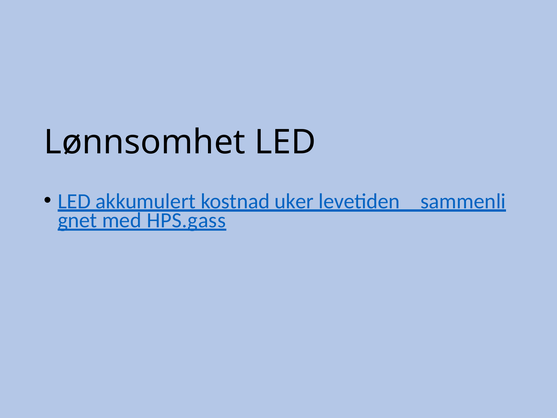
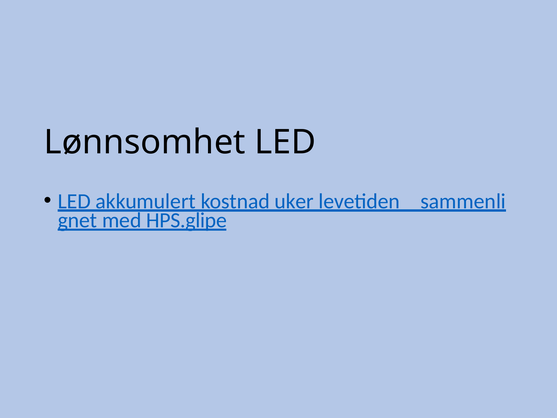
HPS.gass: HPS.gass -> HPS.glipe
